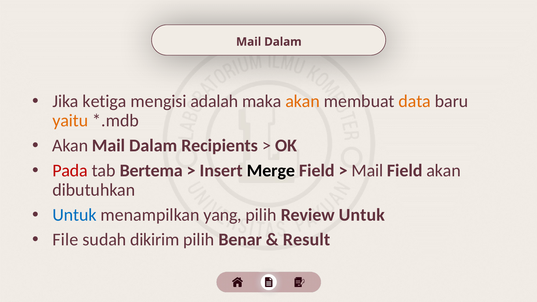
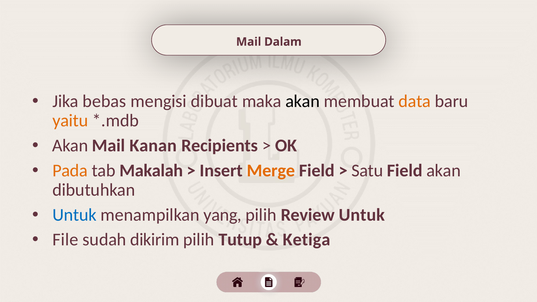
ketiga: ketiga -> bebas
adalah: adalah -> dibuat
akan at (303, 101) colour: orange -> black
Dalam at (153, 146): Dalam -> Kanan
Pada colour: red -> orange
Bertema: Bertema -> Makalah
Merge colour: black -> orange
Mail at (367, 171): Mail -> Satu
Benar: Benar -> Tutup
Result: Result -> Ketiga
